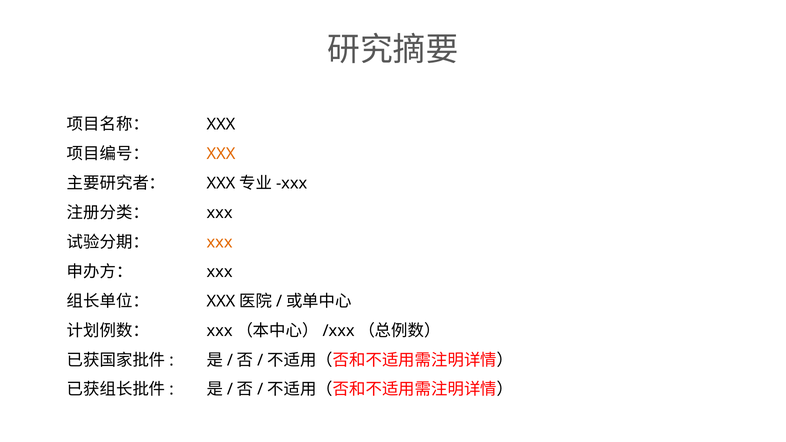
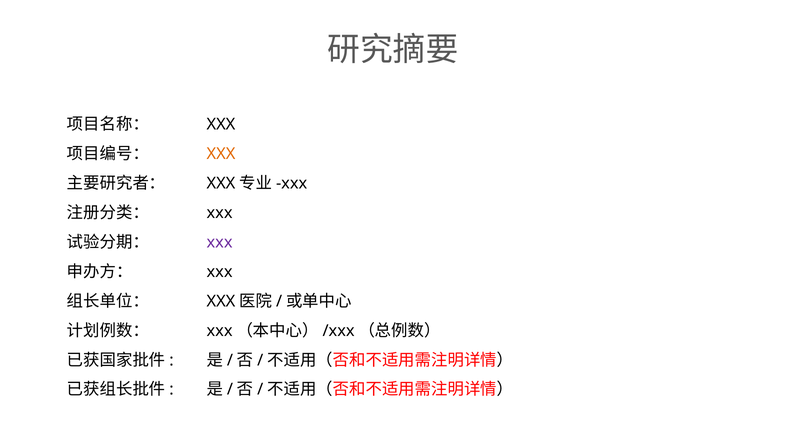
xxx at (220, 242) colour: orange -> purple
